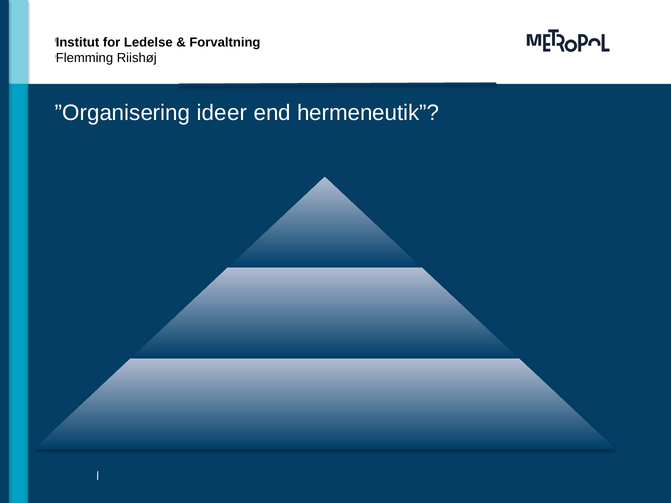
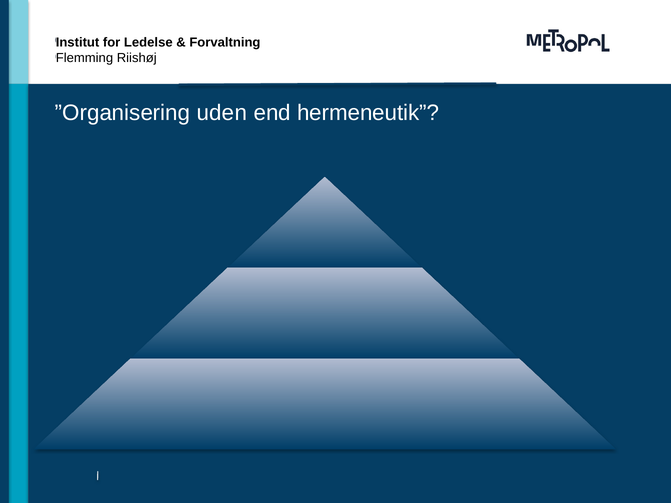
ideer: ideer -> uden
